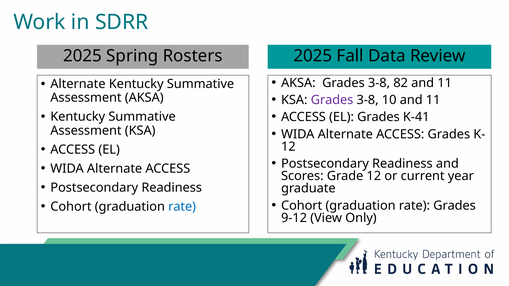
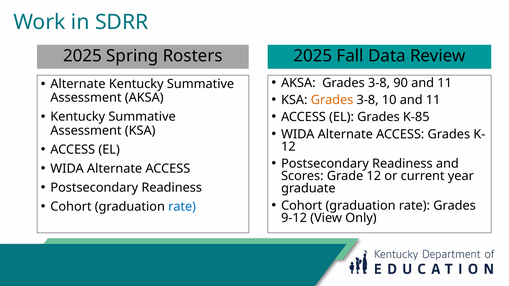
82: 82 -> 90
Grades at (332, 100) colour: purple -> orange
K-41: K-41 -> K-85
